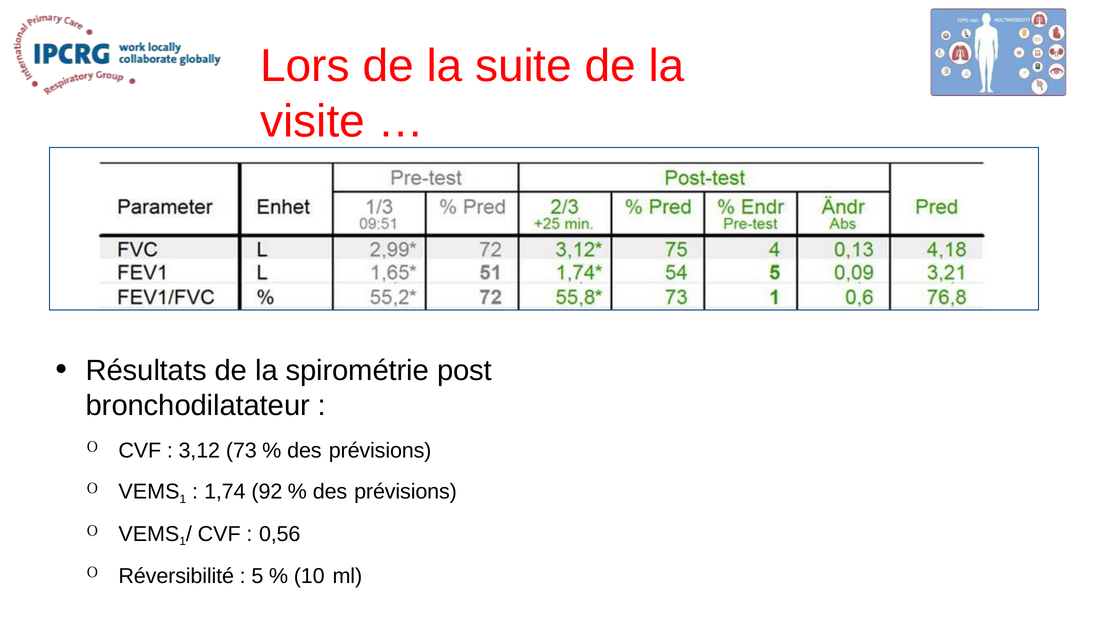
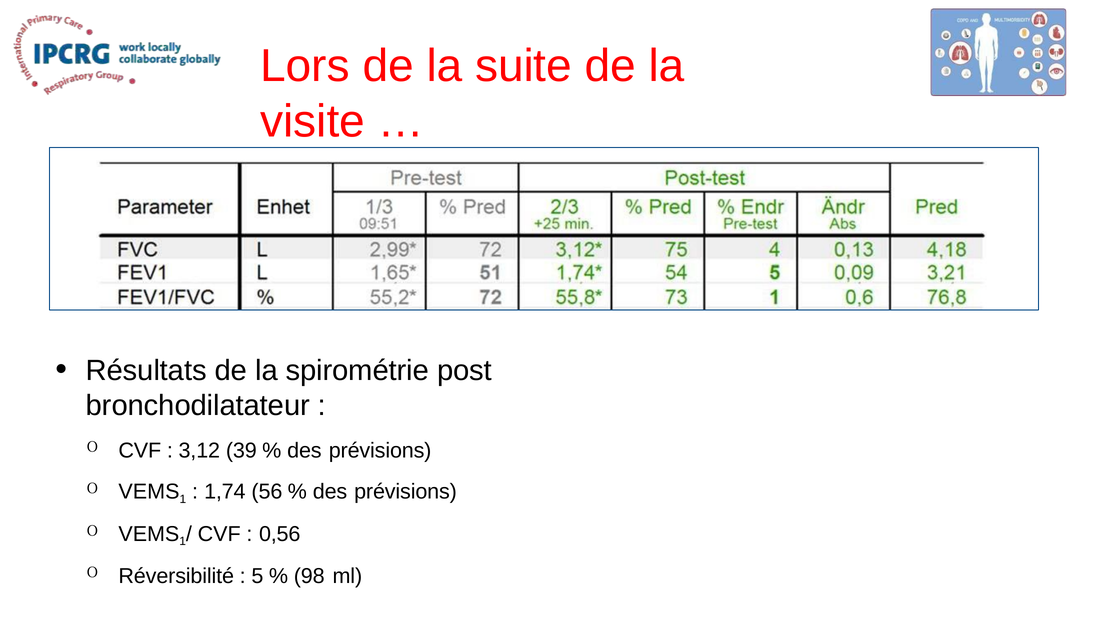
73: 73 -> 39
92: 92 -> 56
10: 10 -> 98
